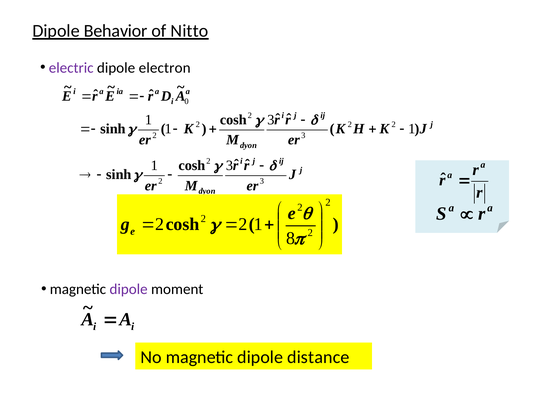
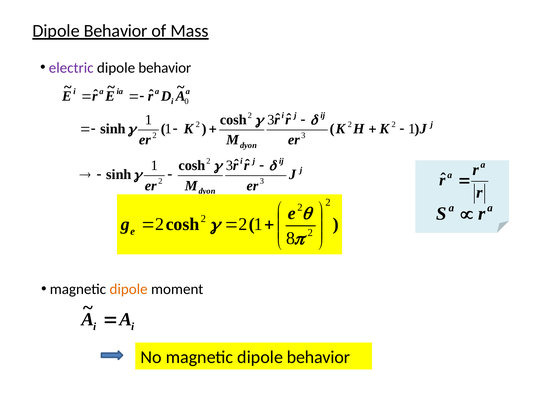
Nitto: Nitto -> Mass
electron at (165, 68): electron -> behavior
dipole at (129, 289) colour: purple -> orange
magnetic dipole distance: distance -> behavior
